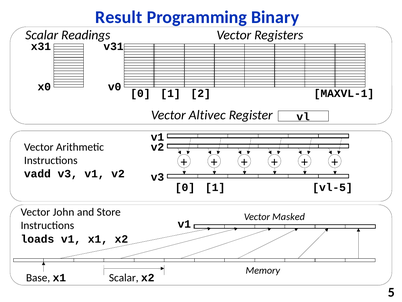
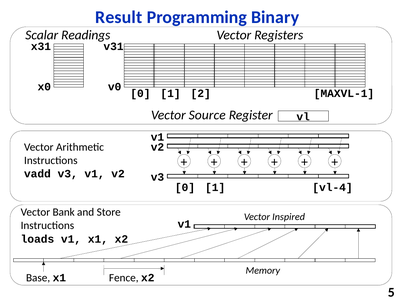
Altivec: Altivec -> Source
vl-5: vl-5 -> vl-4
John: John -> Bank
Masked: Masked -> Inspired
x1 Scalar: Scalar -> Fence
